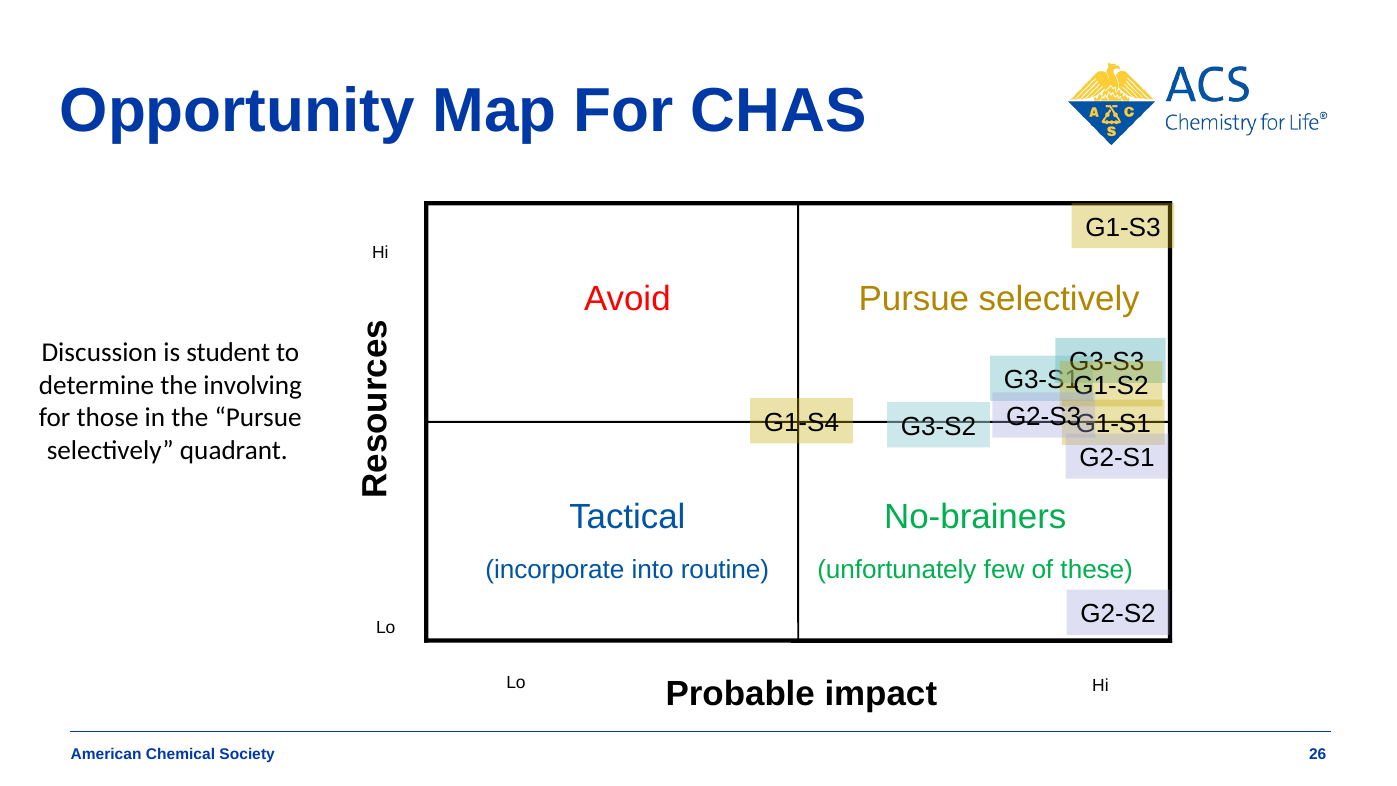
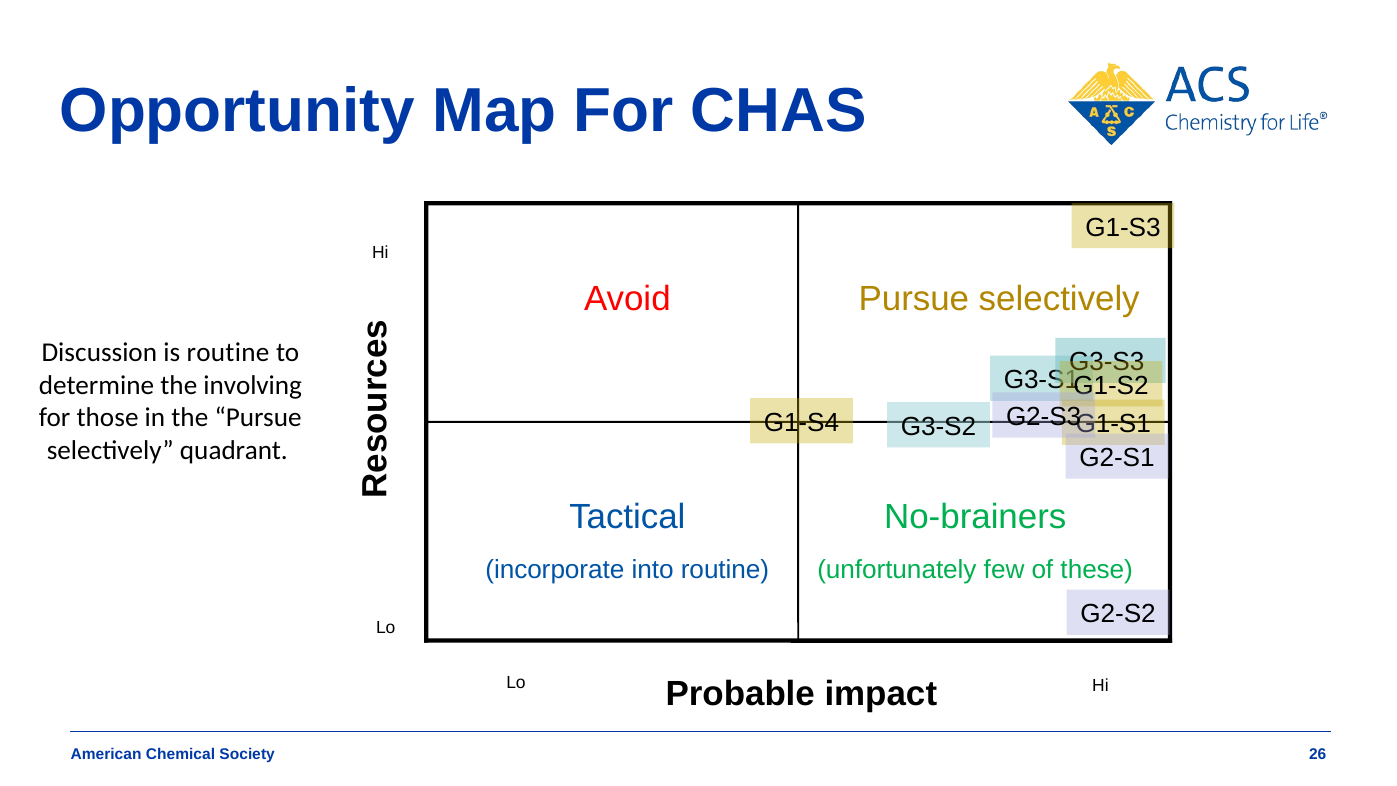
is student: student -> routine
